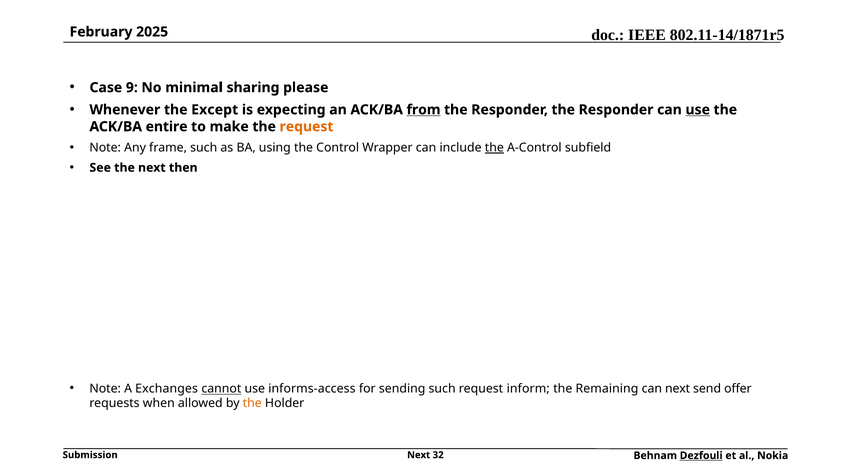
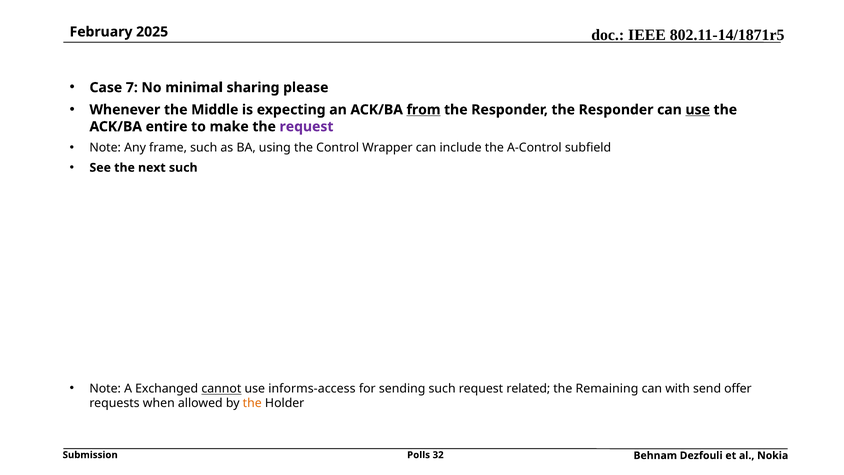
9: 9 -> 7
Except: Except -> Middle
request at (306, 127) colour: orange -> purple
the at (494, 148) underline: present -> none
next then: then -> such
Exchanges: Exchanges -> Exchanged
inform: inform -> related
can next: next -> with
Next at (419, 455): Next -> Polls
Dezfouli underline: present -> none
